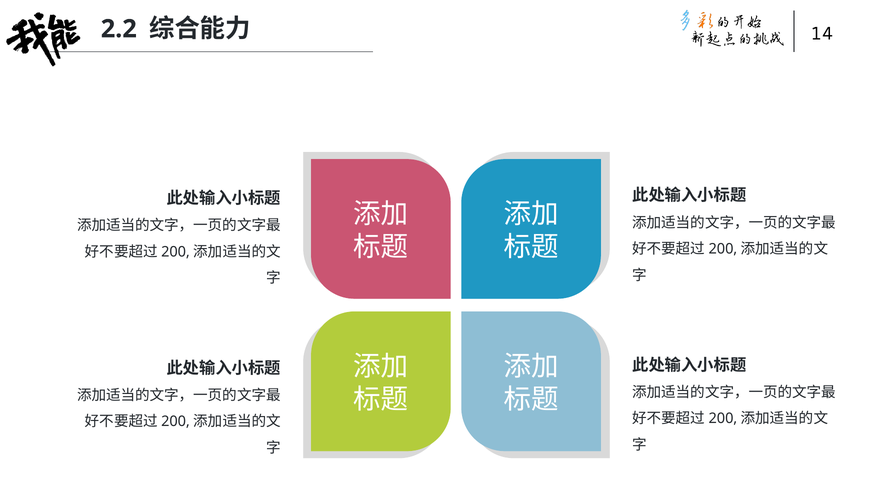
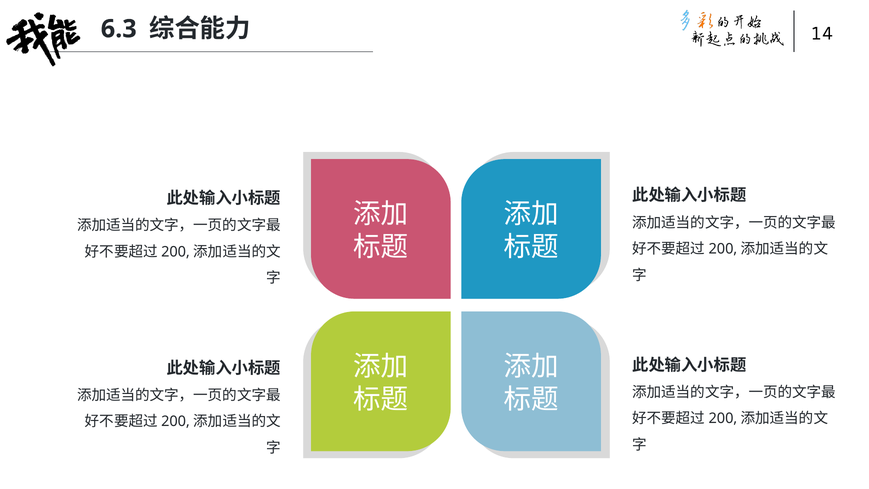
2.2: 2.2 -> 6.3
